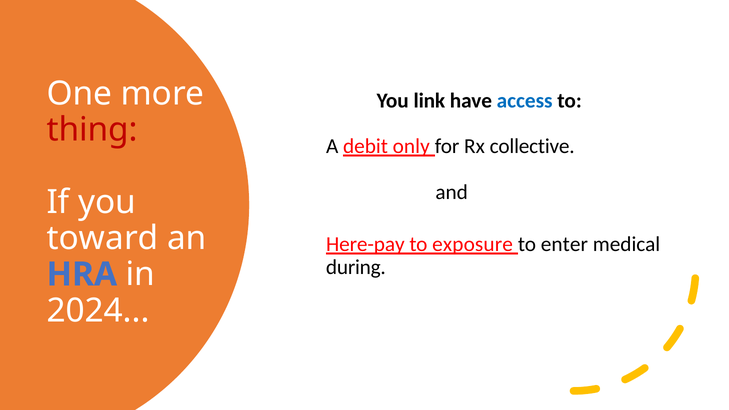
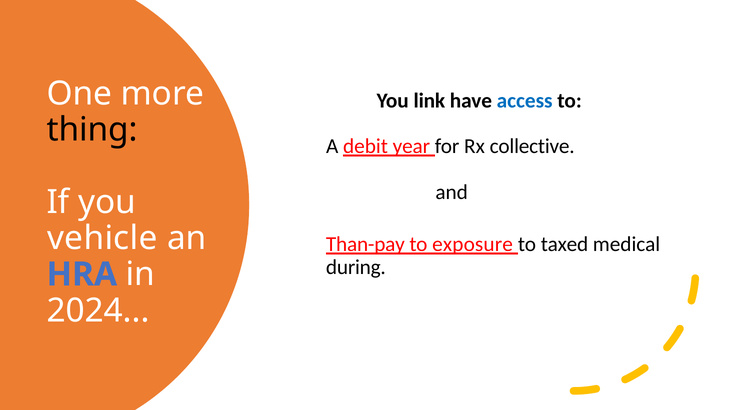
thing colour: red -> black
only: only -> year
toward: toward -> vehicle
Here-pay: Here-pay -> Than-pay
enter: enter -> taxed
